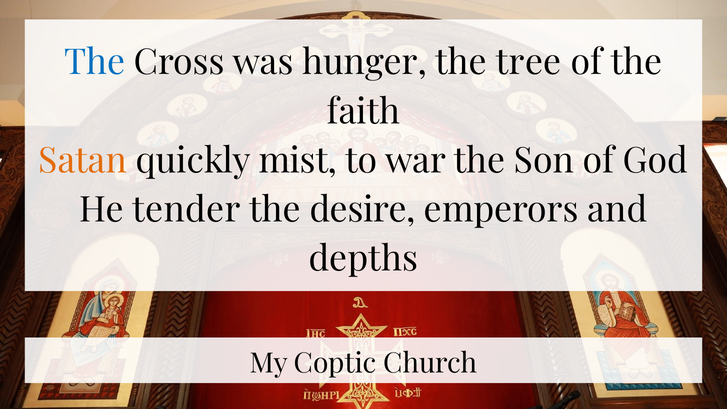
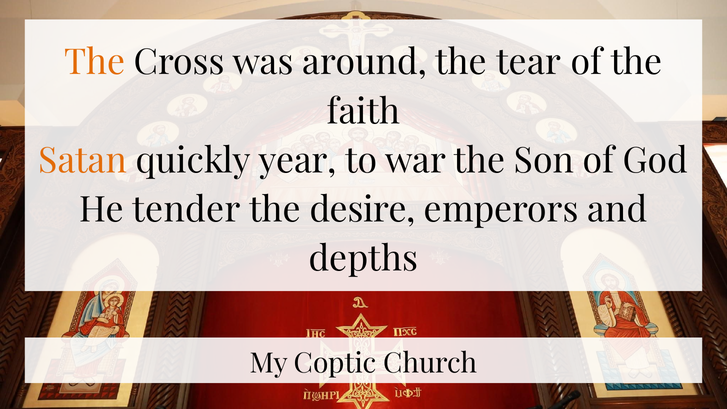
The at (95, 63) colour: blue -> orange
hunger: hunger -> around
tree: tree -> tear
mist: mist -> year
